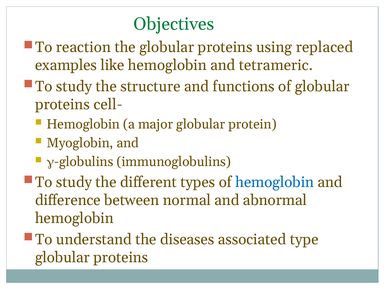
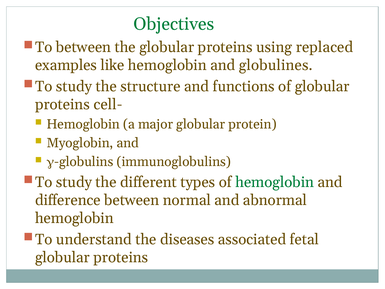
To reaction: reaction -> between
tetrameric: tetrameric -> globulines
hemoglobin at (275, 182) colour: blue -> green
type: type -> fetal
